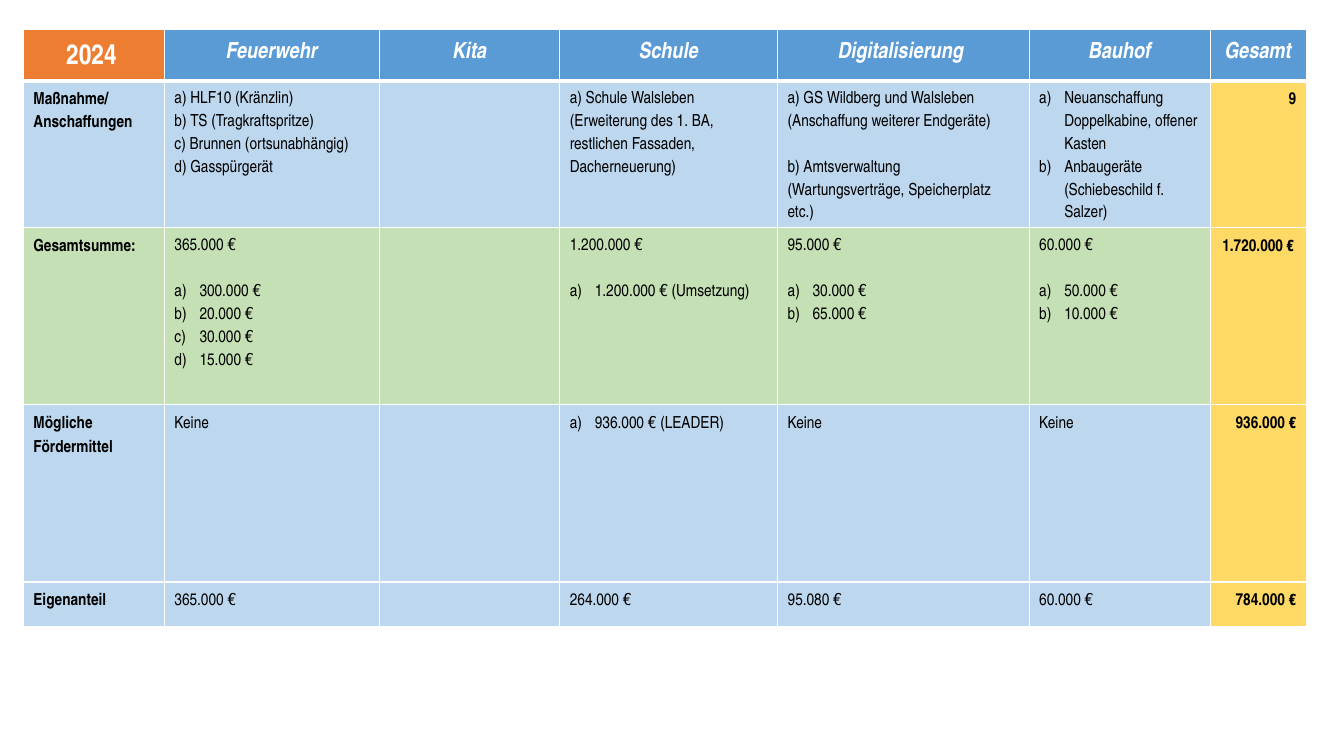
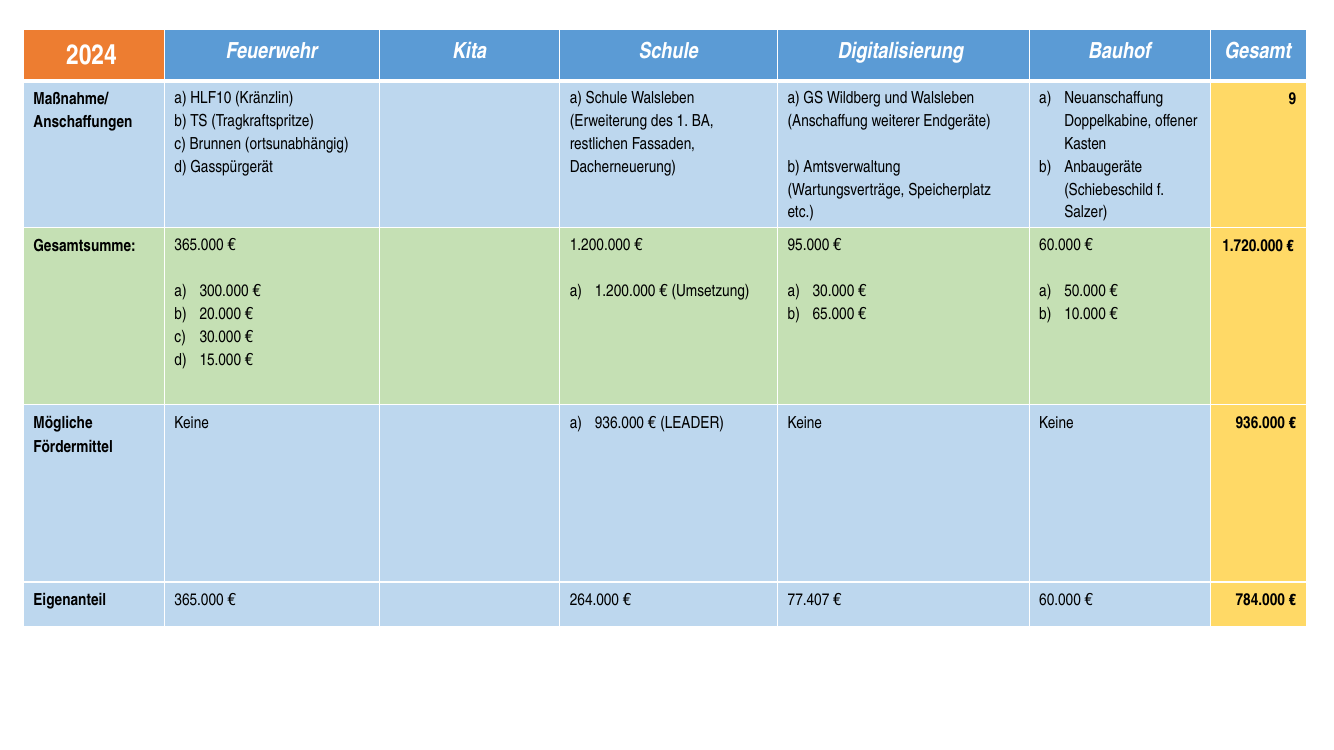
95.080: 95.080 -> 77.407
